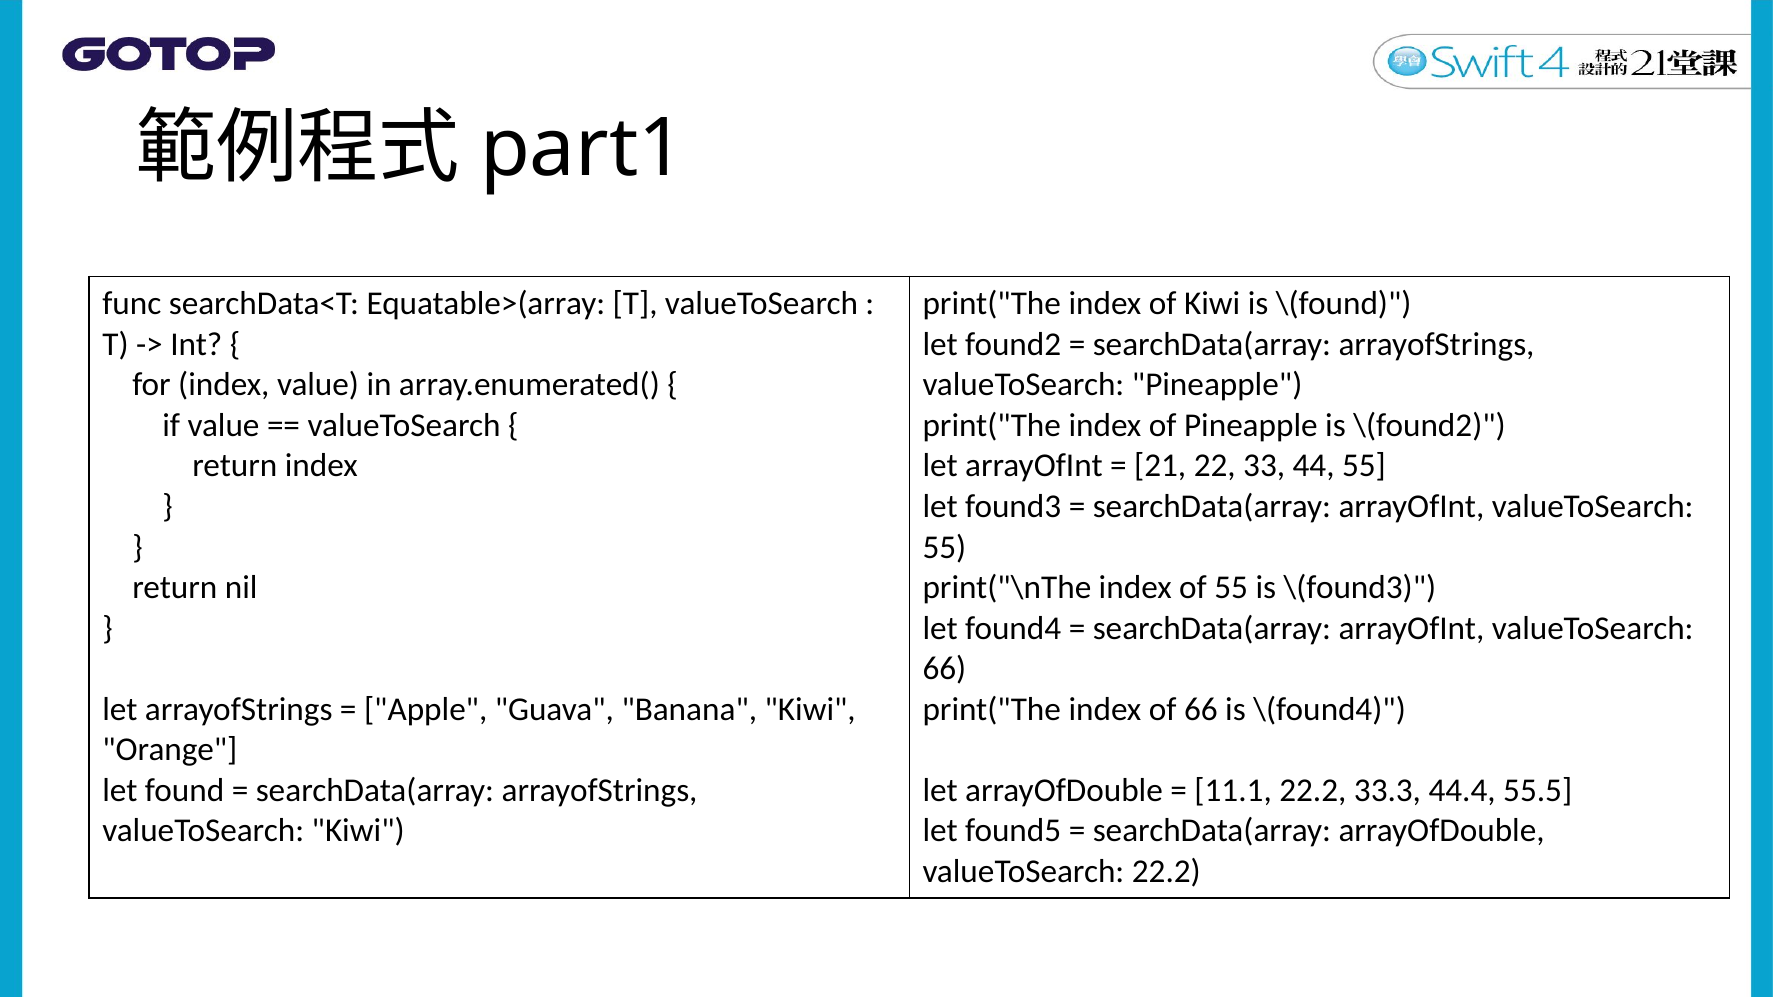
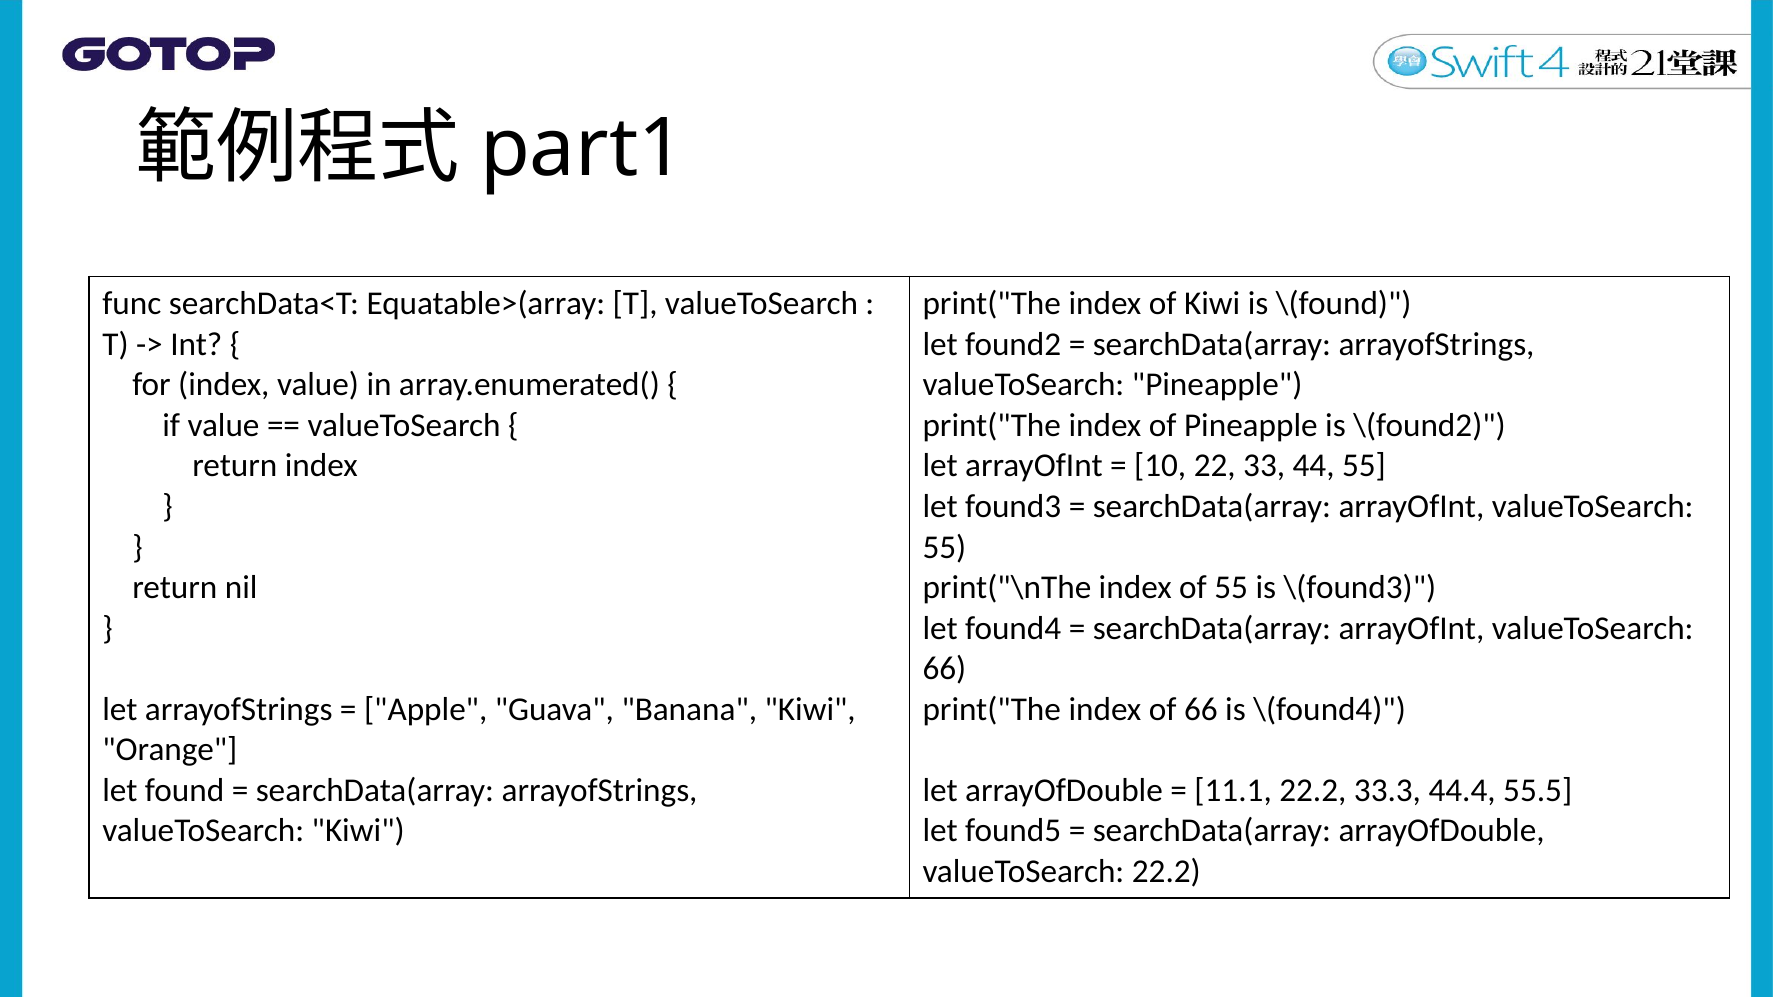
21: 21 -> 10
